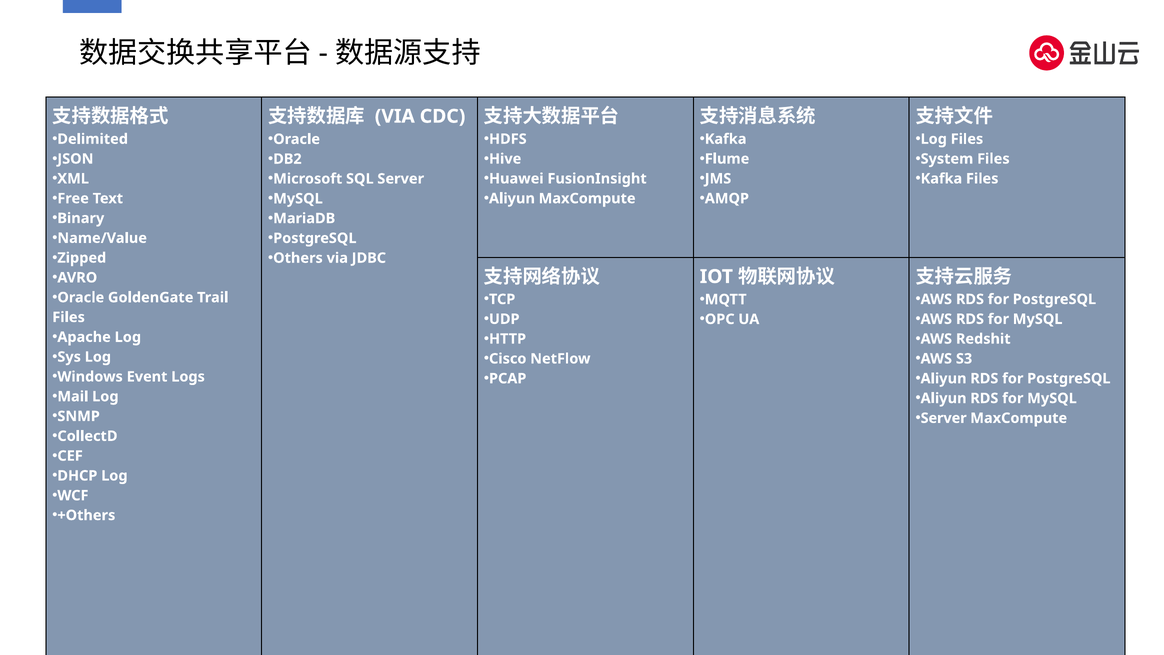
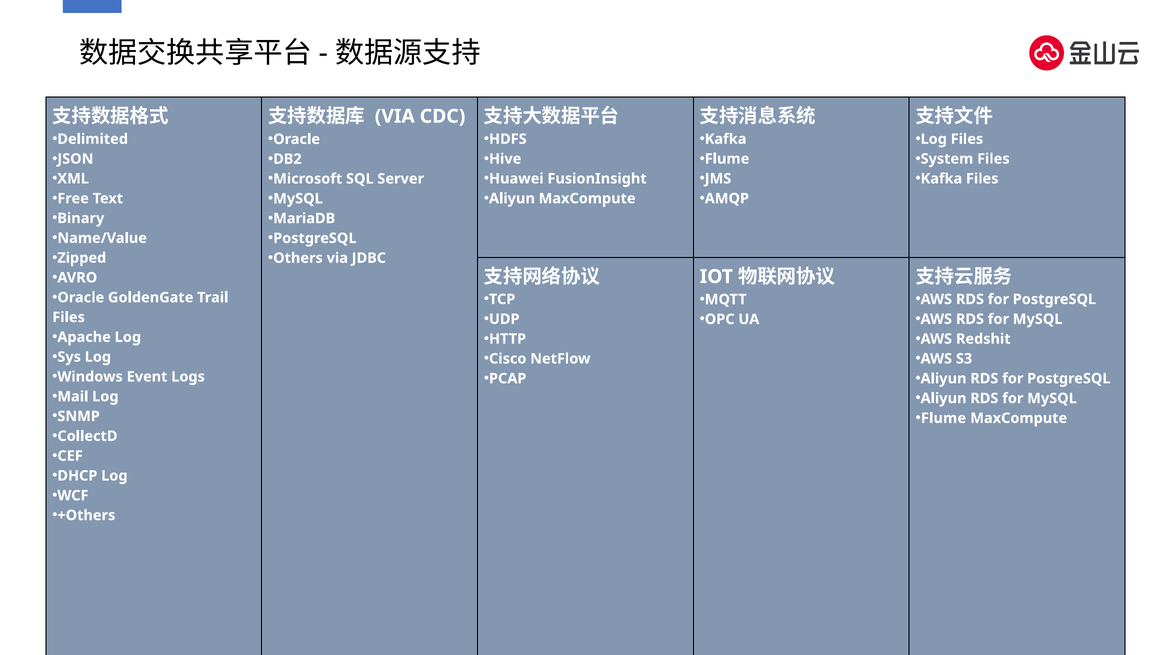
Server at (944, 418): Server -> Flume
